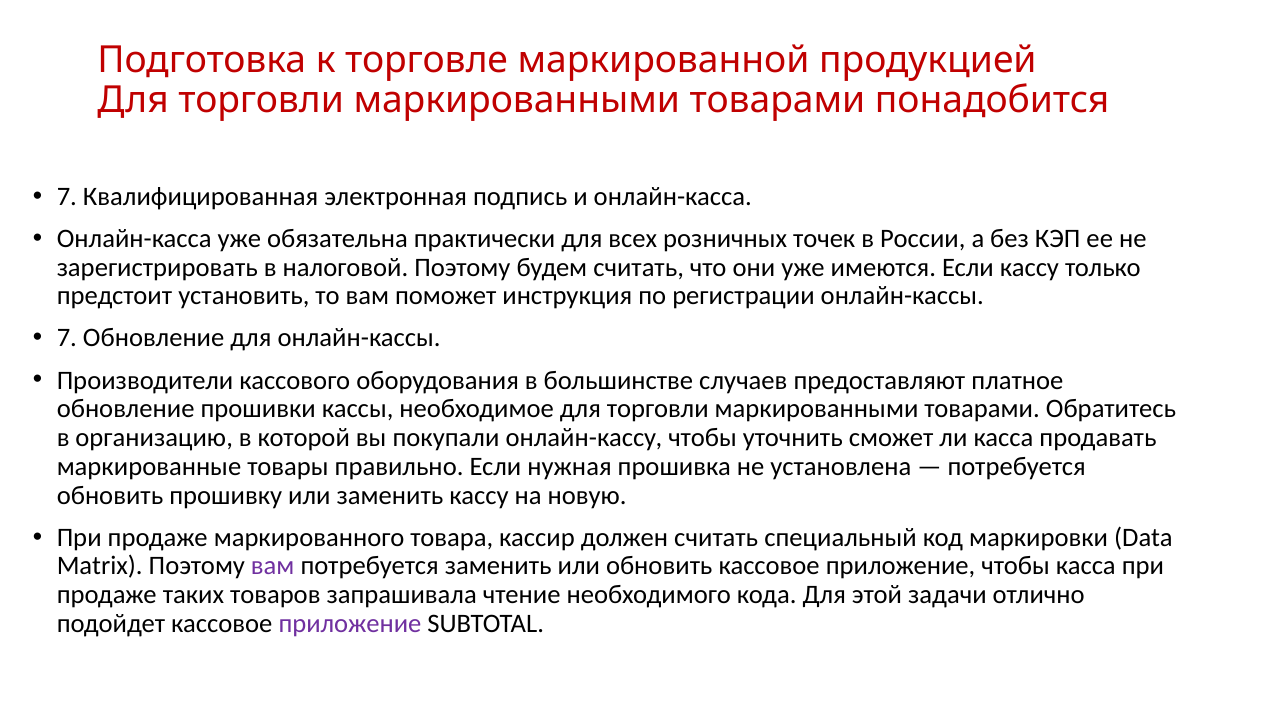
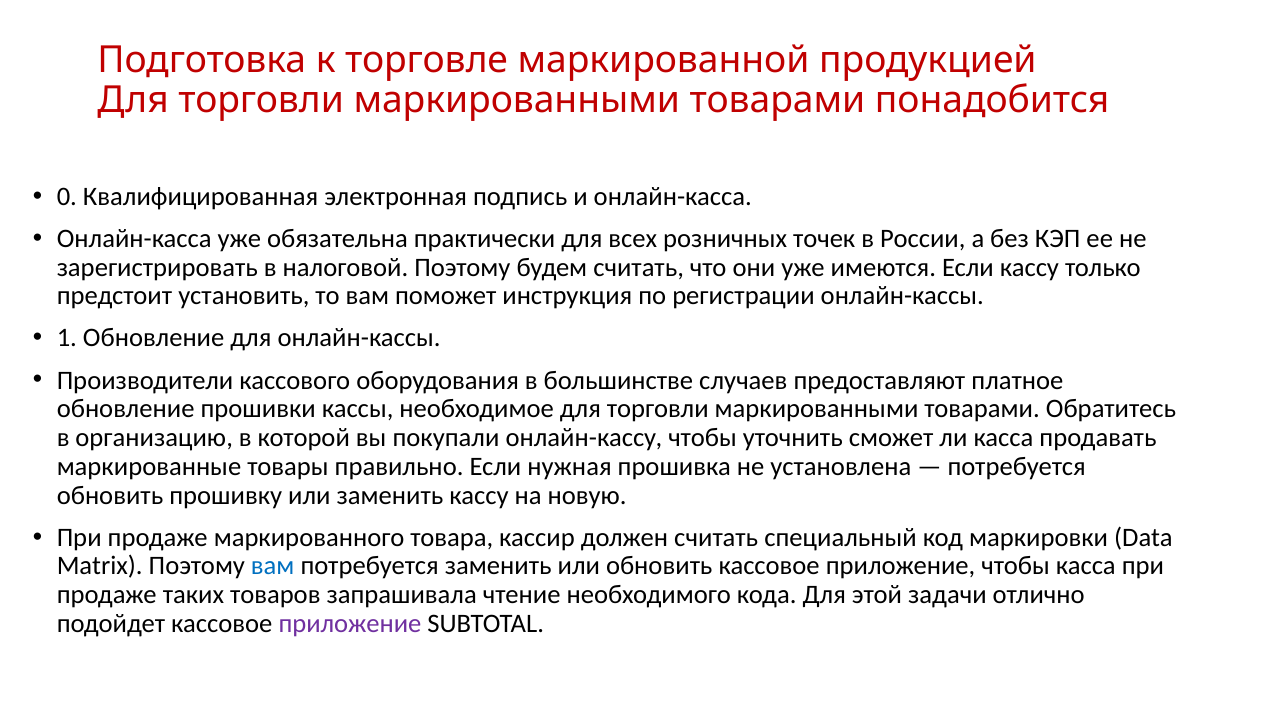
7 at (67, 196): 7 -> 0
7 at (67, 338): 7 -> 1
вам at (273, 566) colour: purple -> blue
